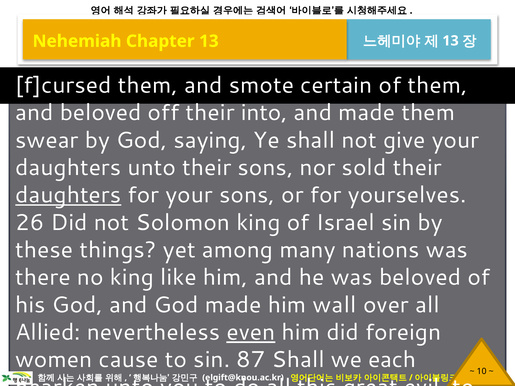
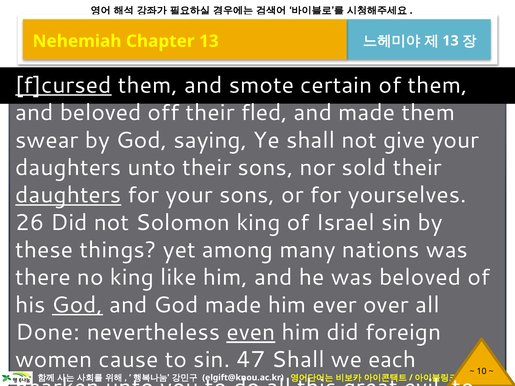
f]cursed underline: none -> present
into: into -> fled
God at (77, 305) underline: none -> present
wall: wall -> ever
Allied: Allied -> Done
87: 87 -> 47
